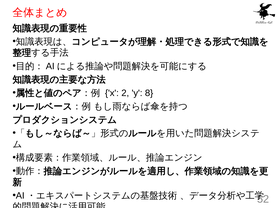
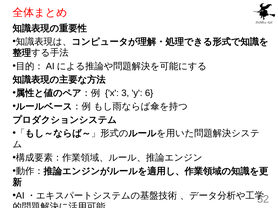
2: 2 -> 3
8: 8 -> 6
